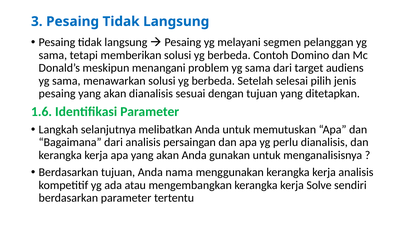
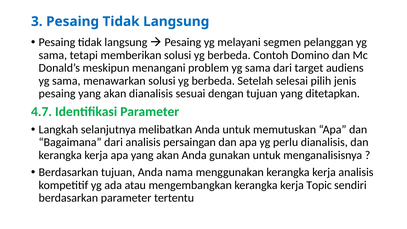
1.6: 1.6 -> 4.7
Solve: Solve -> Topic
